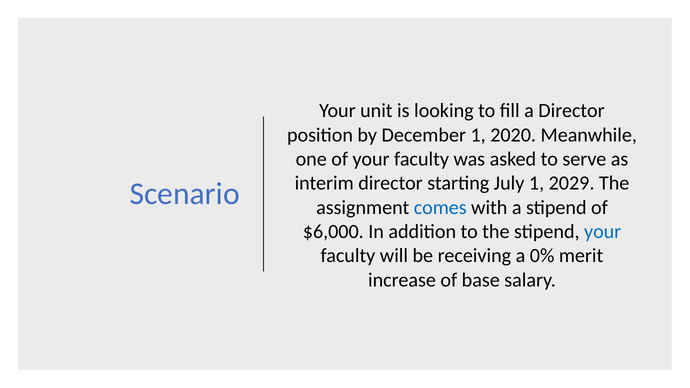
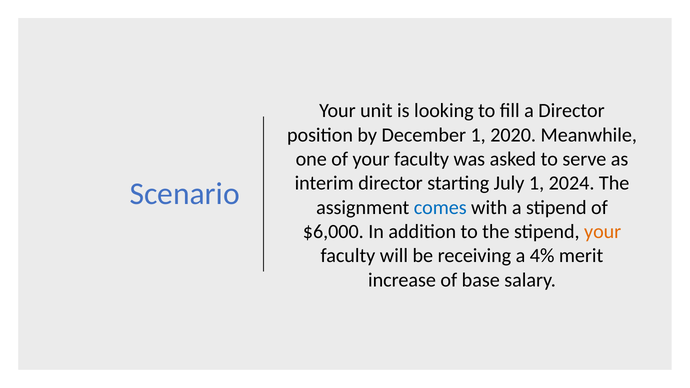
2029: 2029 -> 2024
your at (603, 232) colour: blue -> orange
0%: 0% -> 4%
